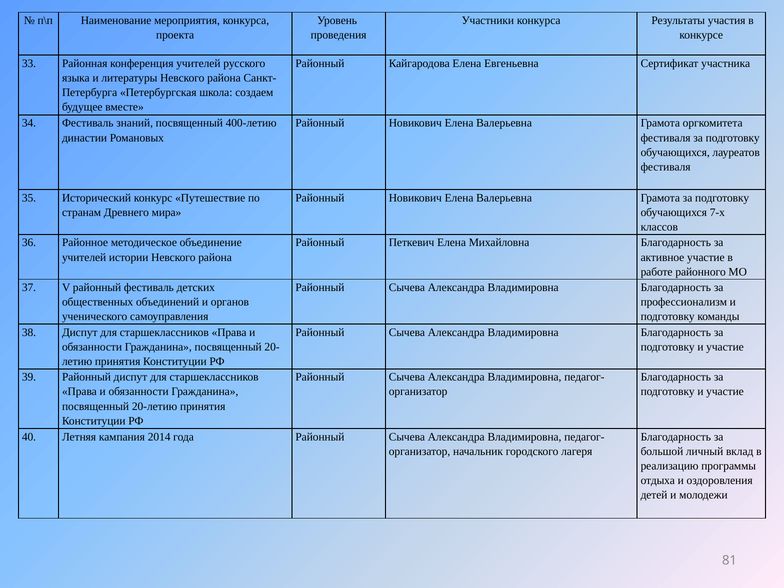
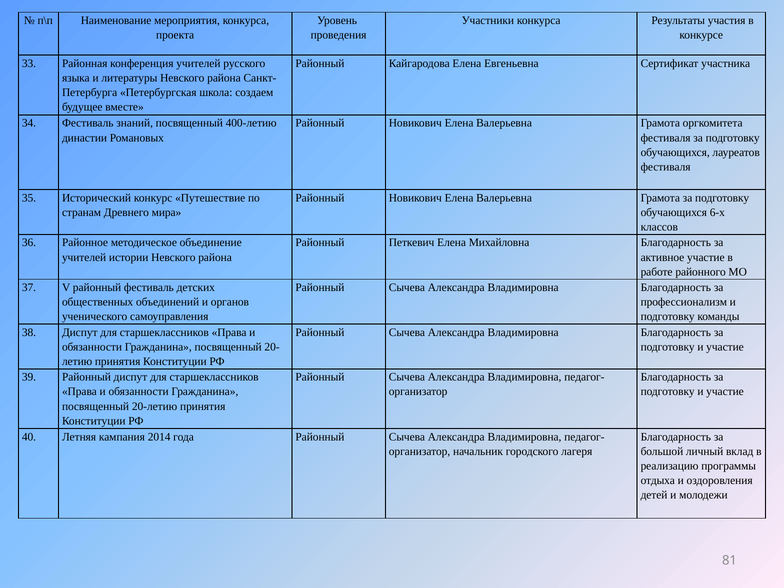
7-х: 7-х -> 6-х
